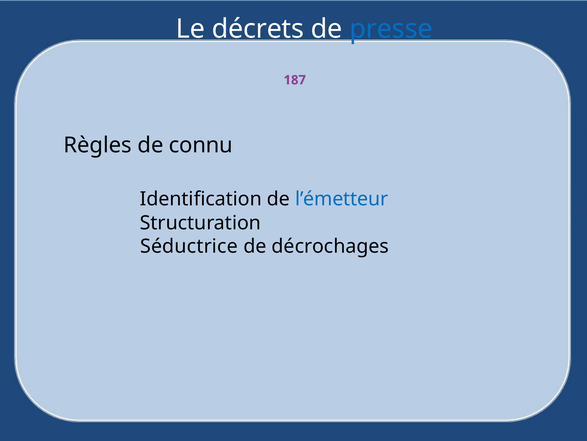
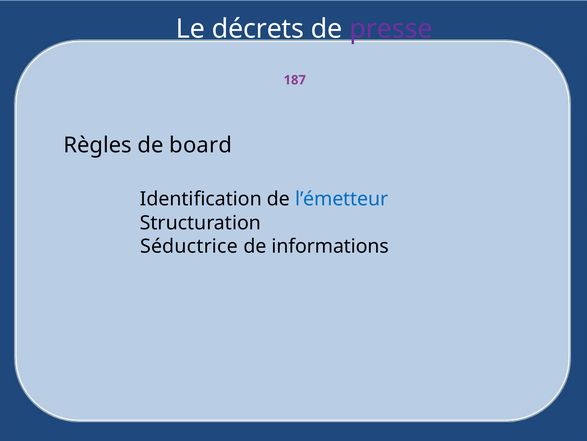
presse colour: blue -> purple
connu: connu -> board
décrochages: décrochages -> informations
